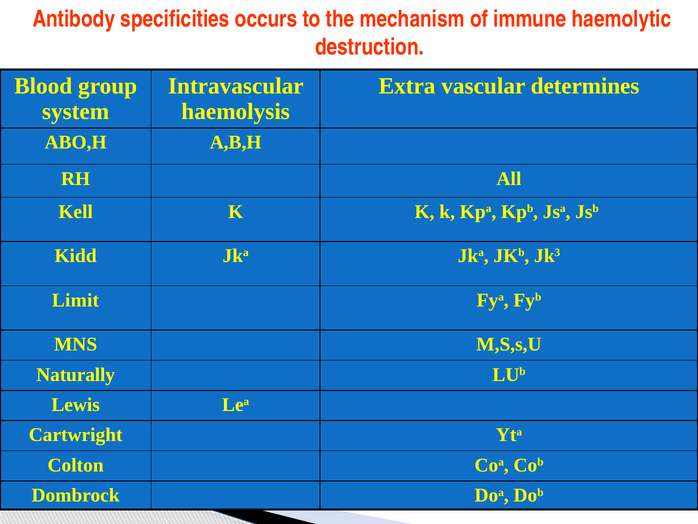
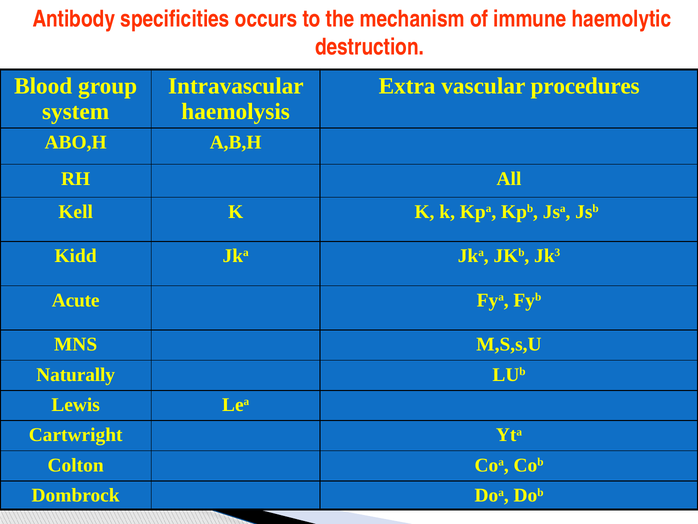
determines: determines -> procedures
Limit: Limit -> Acute
